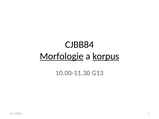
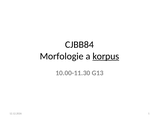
Morfologie underline: present -> none
